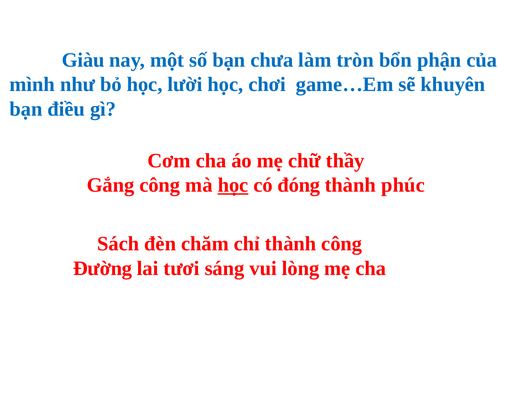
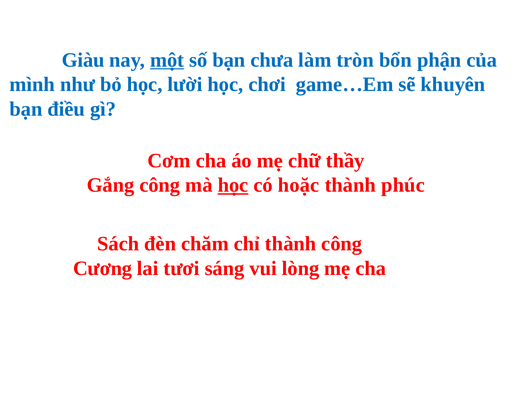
một underline: none -> present
đóng: đóng -> hoặc
Đường: Đường -> Cương
